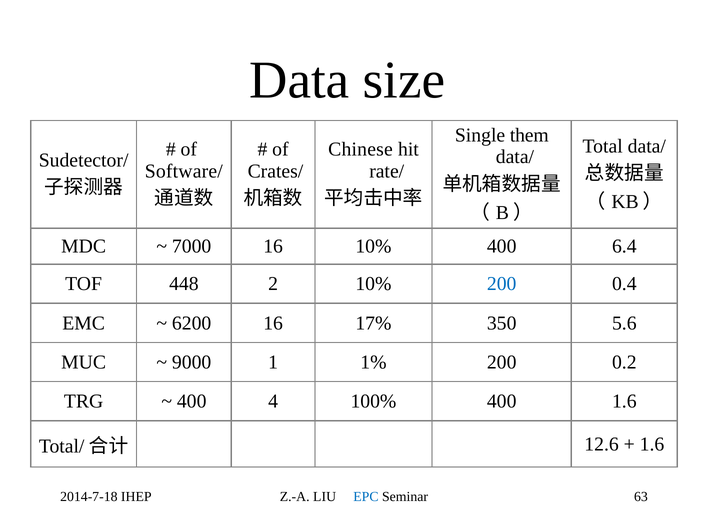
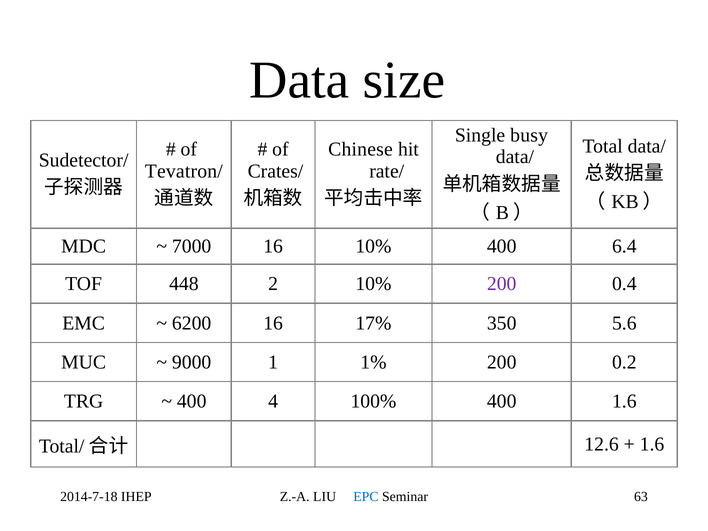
them: them -> busy
Software/: Software/ -> Tevatron/
200 at (502, 284) colour: blue -> purple
